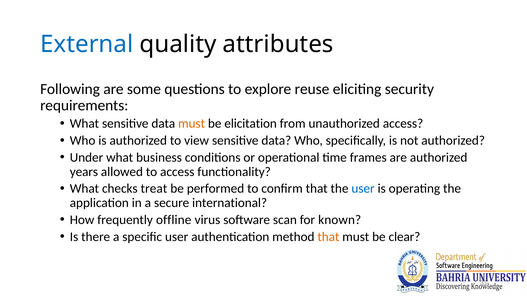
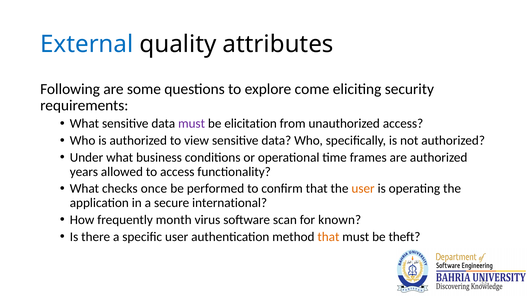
reuse: reuse -> come
must at (192, 124) colour: orange -> purple
treat: treat -> once
user at (363, 189) colour: blue -> orange
offline: offline -> month
clear: clear -> theft
